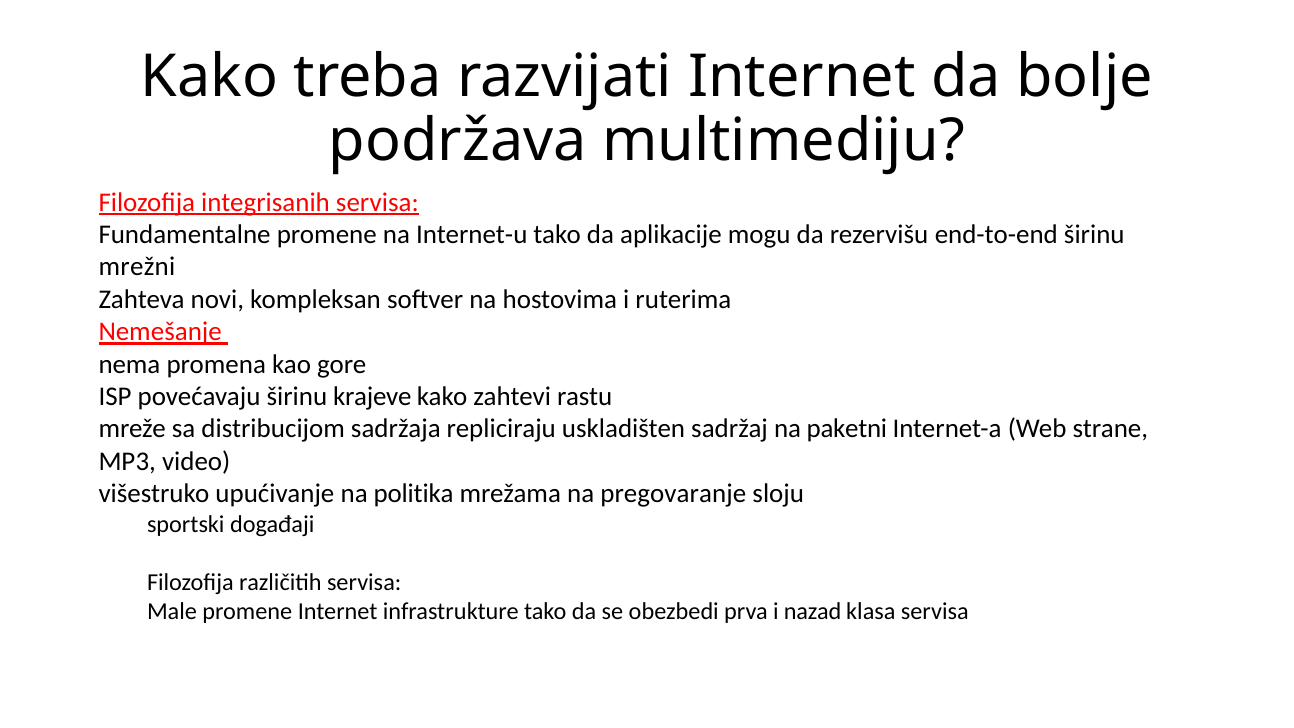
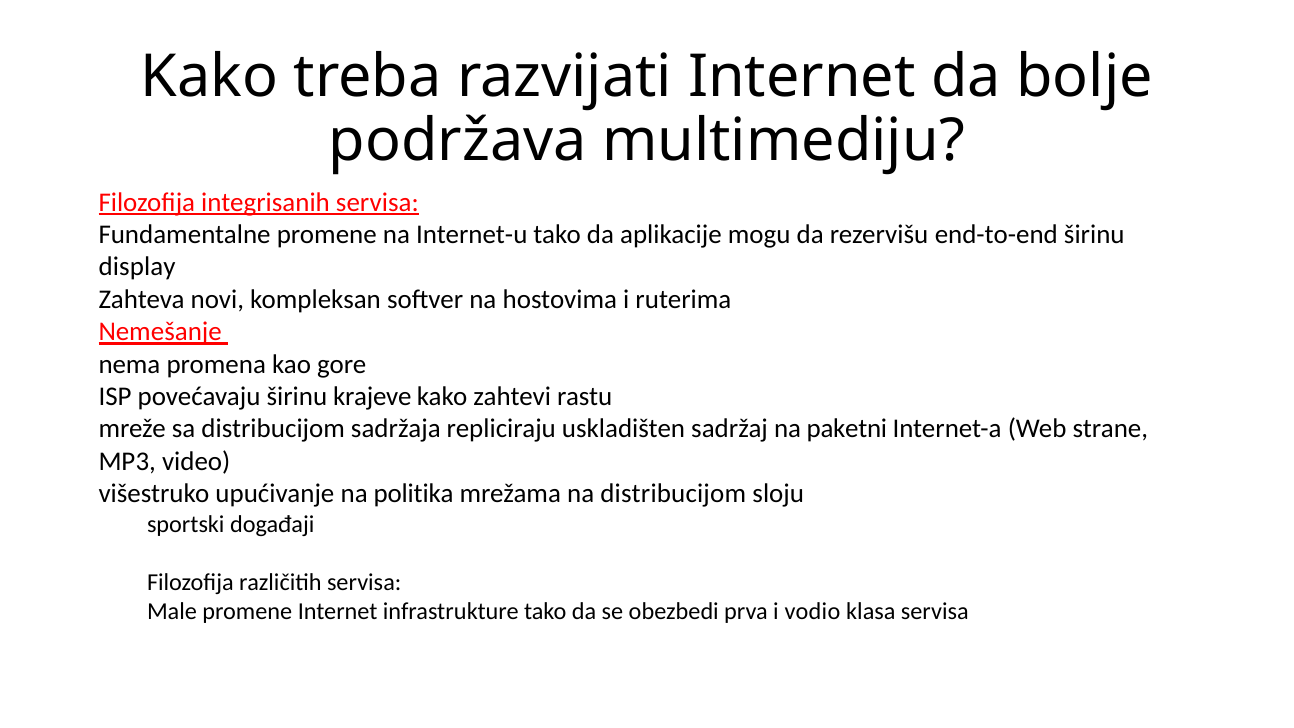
mrežni: mrežni -> display
na pregovaranje: pregovaranje -> distribucijom
nazad: nazad -> vodio
